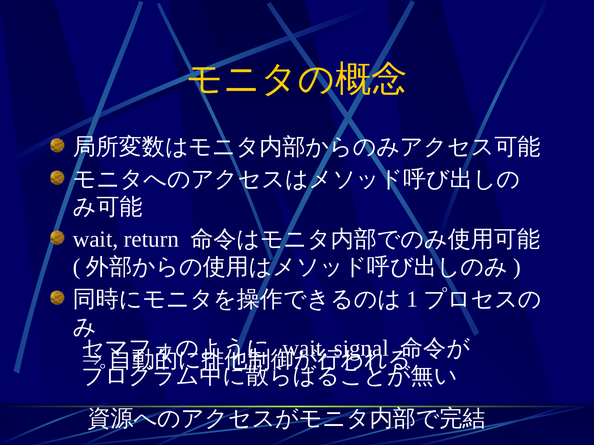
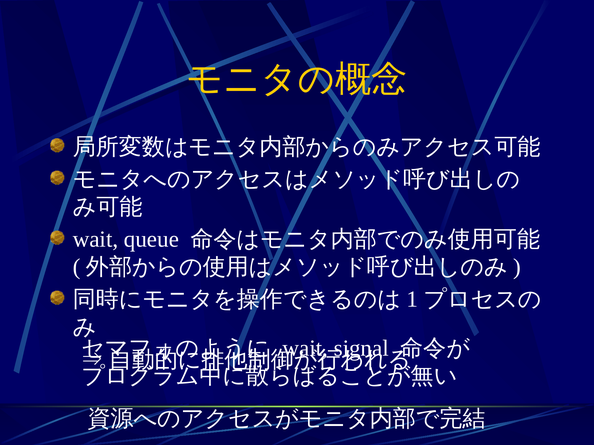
return: return -> queue
